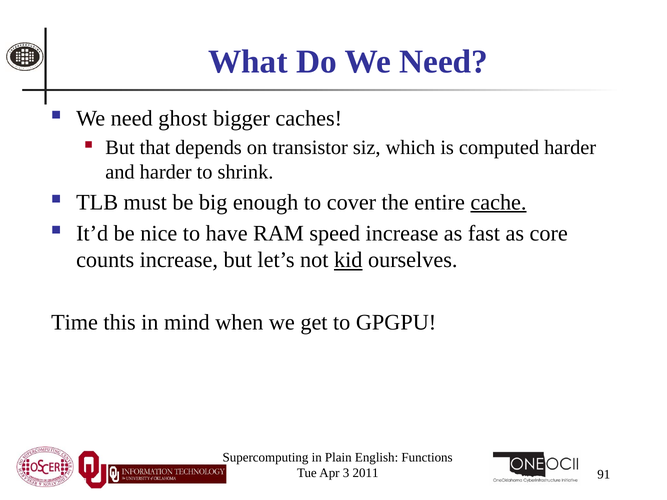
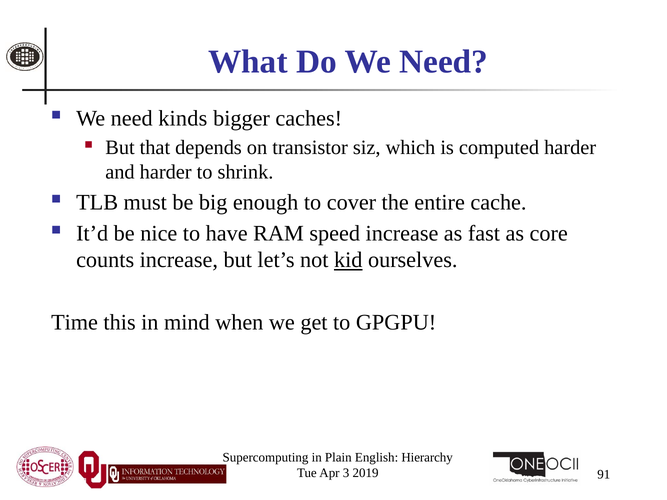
ghost: ghost -> kinds
cache underline: present -> none
Functions: Functions -> Hierarchy
2011: 2011 -> 2019
